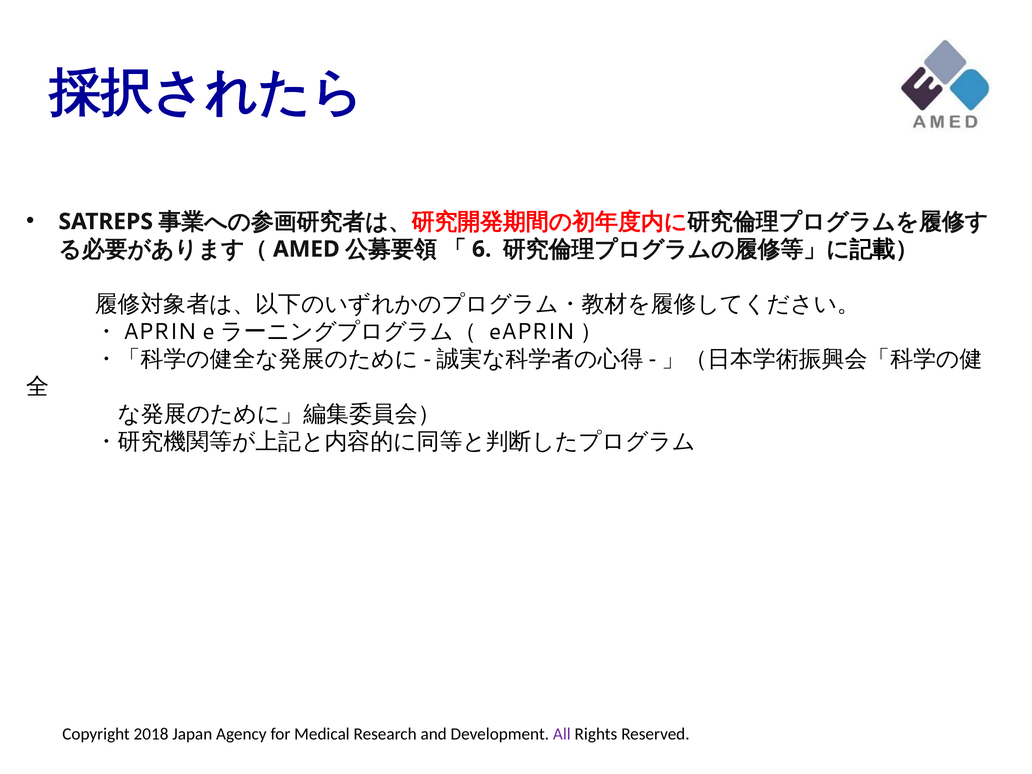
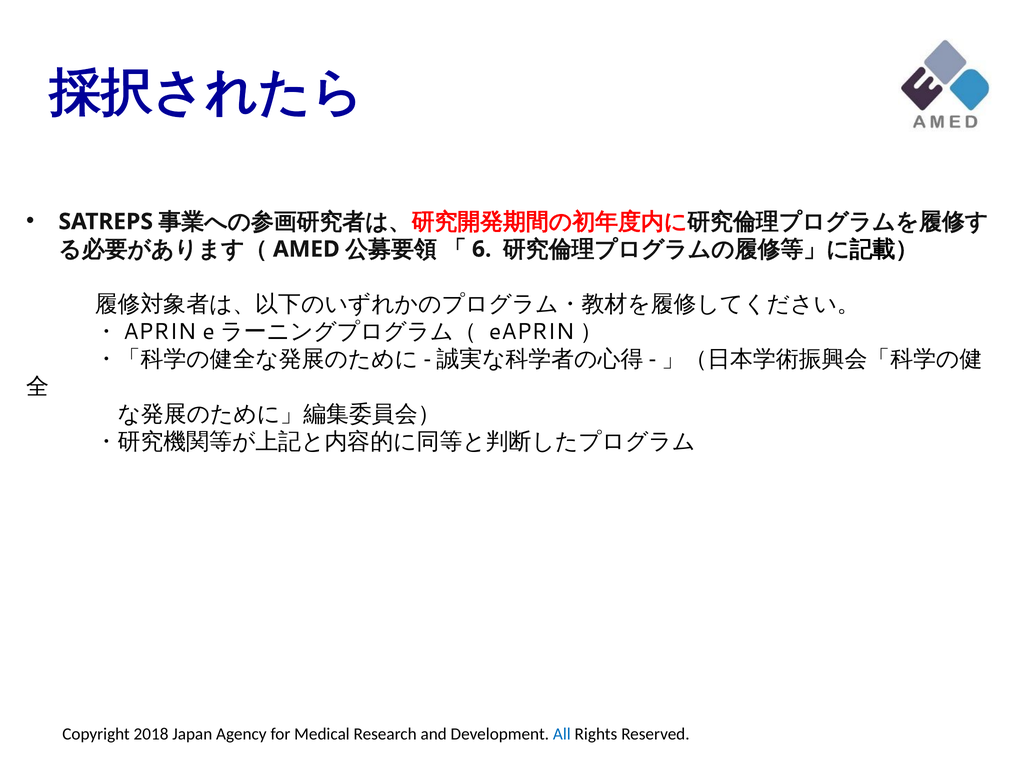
All at (562, 734) colour: purple -> blue
